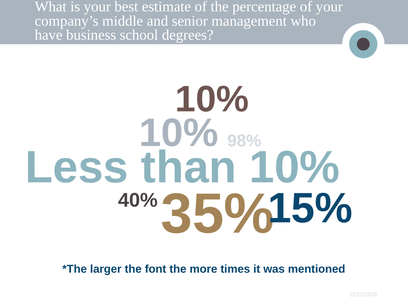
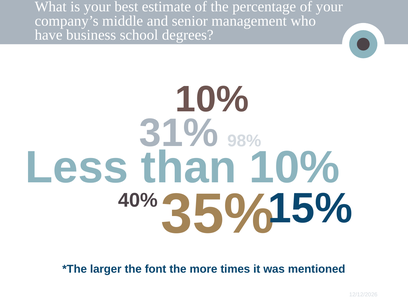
10% at (179, 133): 10% -> 31%
